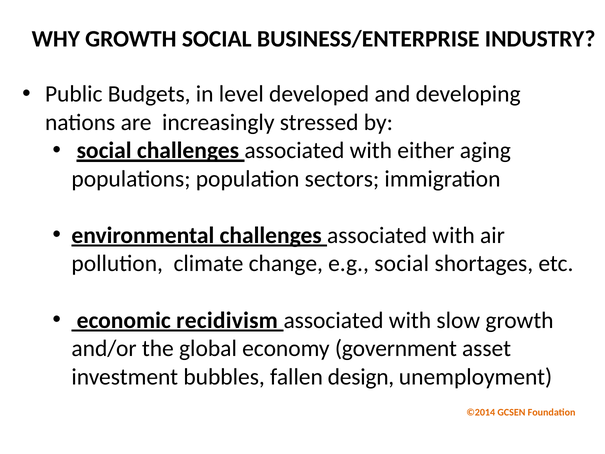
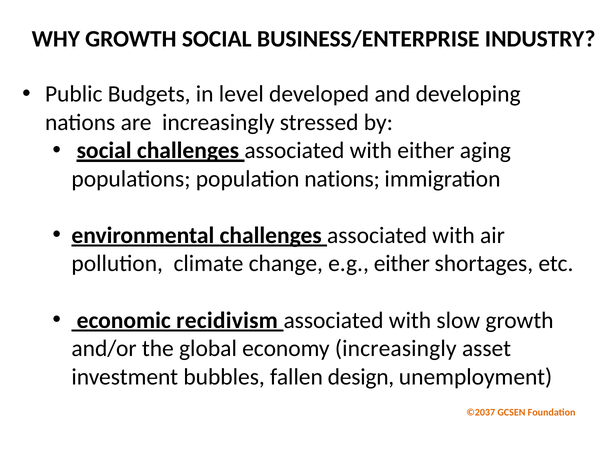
population sectors: sectors -> nations
e.g social: social -> either
economy government: government -> increasingly
©2014: ©2014 -> ©2037
